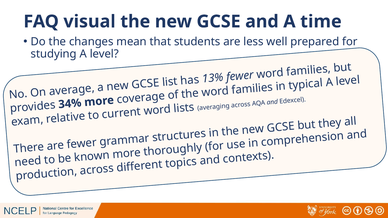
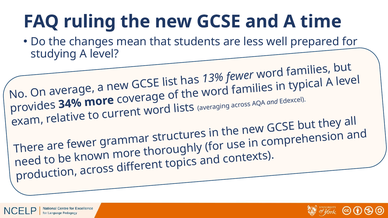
visual: visual -> ruling
